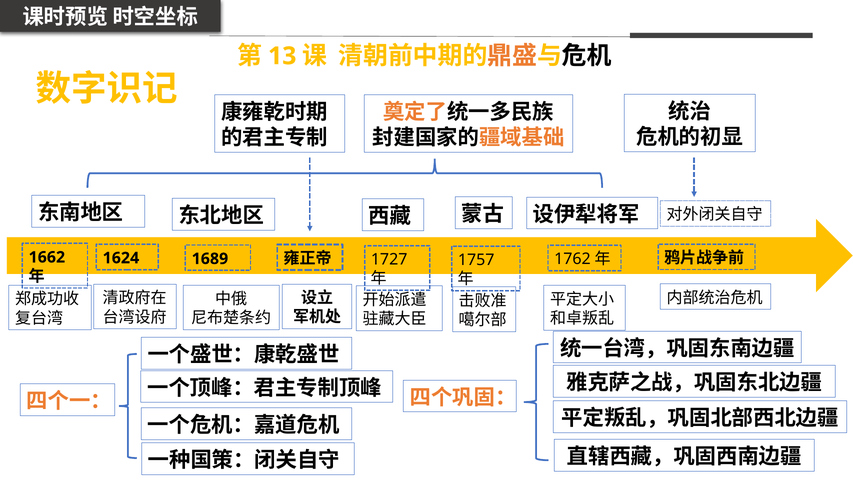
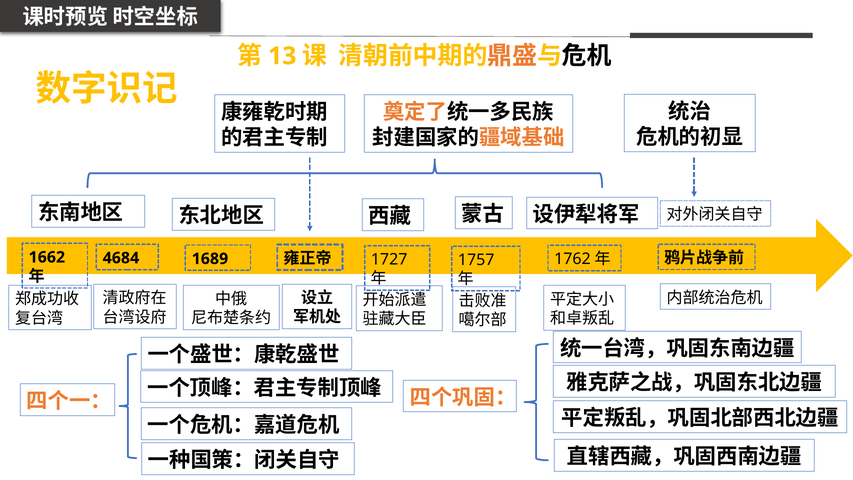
1624: 1624 -> 4684
